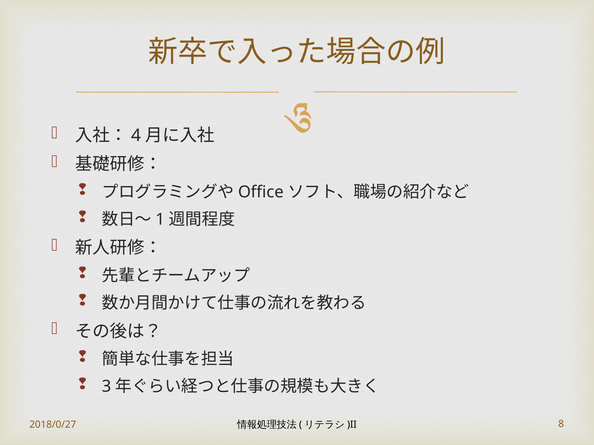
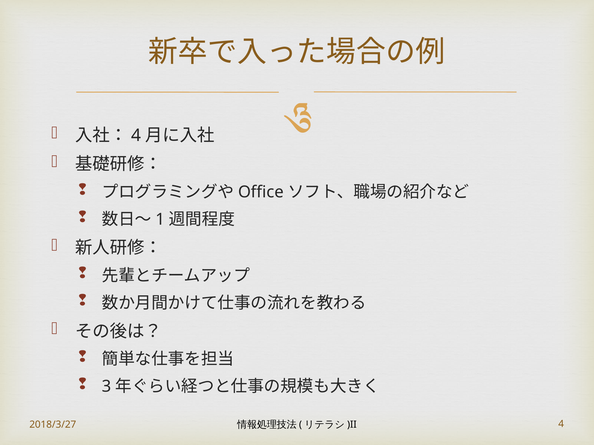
2018/0/27: 2018/0/27 -> 2018/3/27
8 at (561, 424): 8 -> 4
